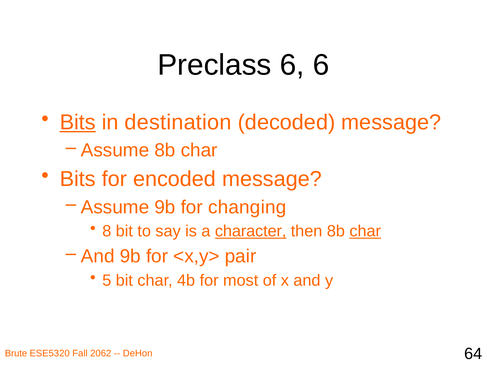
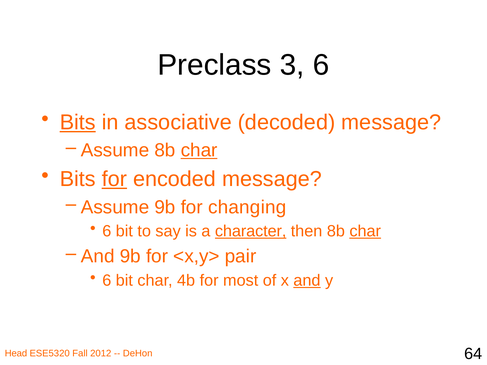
Preclass 6: 6 -> 3
destination: destination -> associative
char at (199, 150) underline: none -> present
for at (114, 179) underline: none -> present
8 at (107, 231): 8 -> 6
5 at (107, 281): 5 -> 6
and at (307, 281) underline: none -> present
Brute: Brute -> Head
2062: 2062 -> 2012
